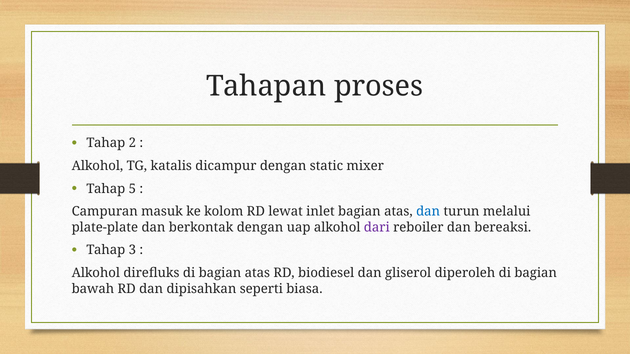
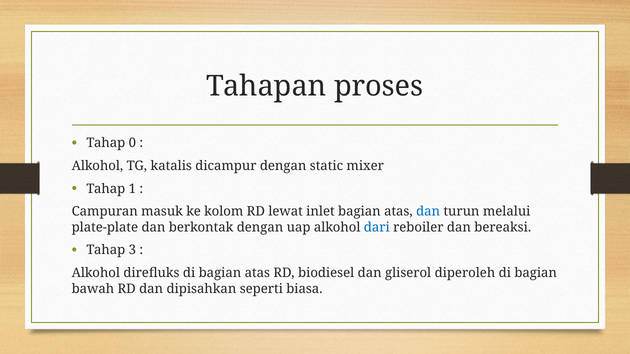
2: 2 -> 0
5: 5 -> 1
dari colour: purple -> blue
